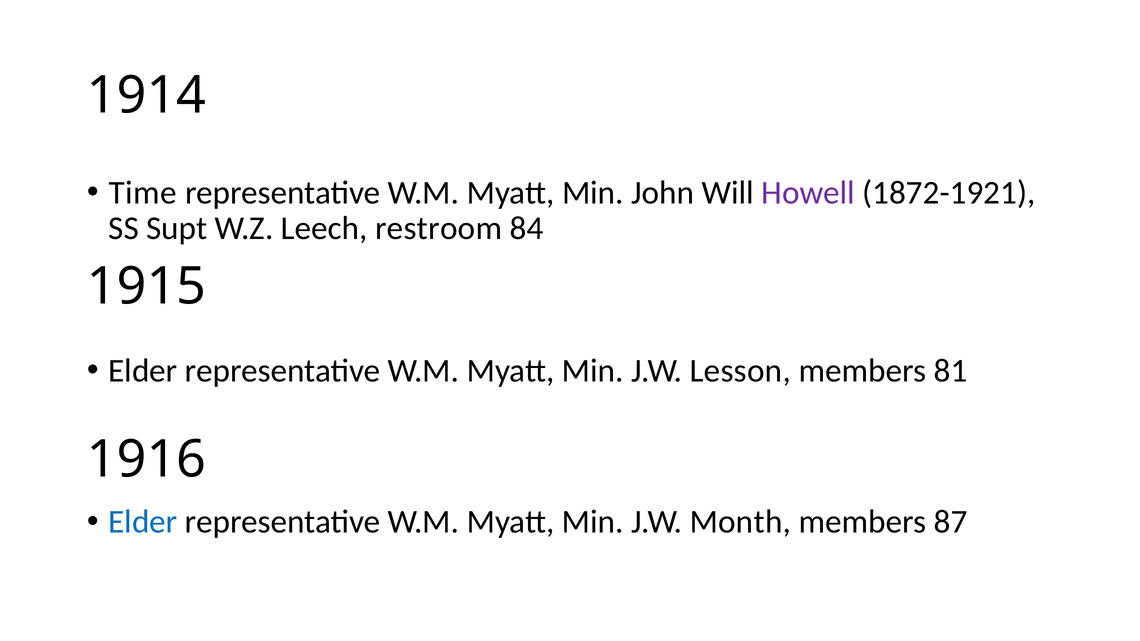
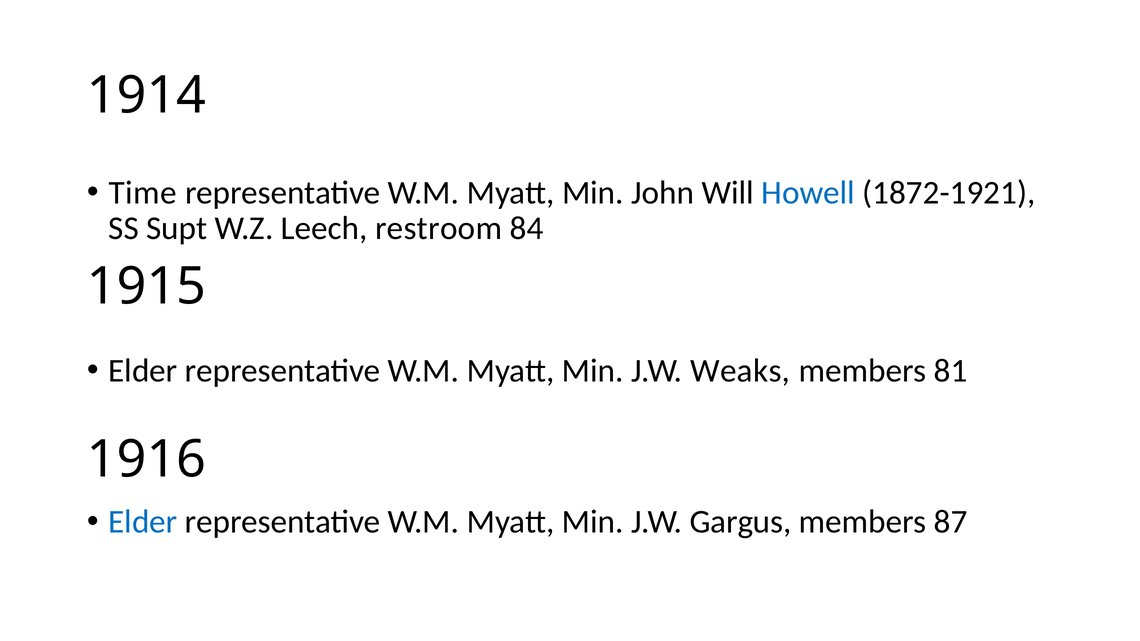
Howell colour: purple -> blue
Lesson: Lesson -> Weaks
Month: Month -> Gargus
